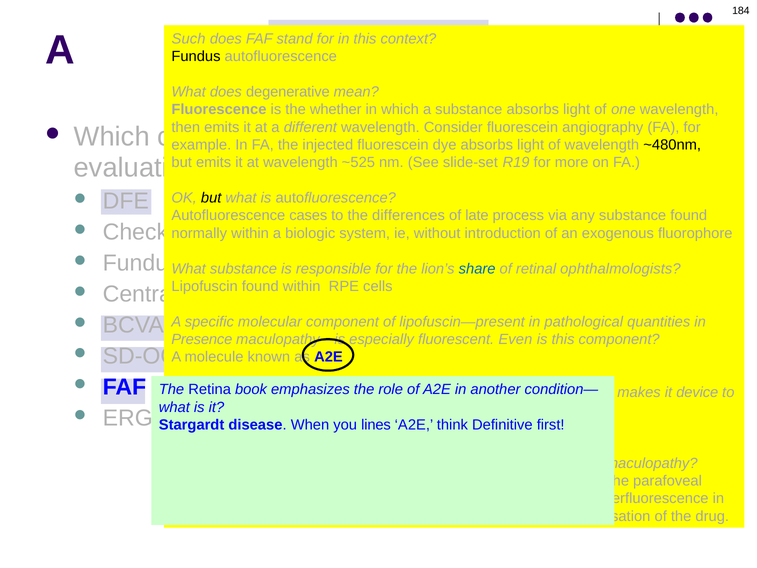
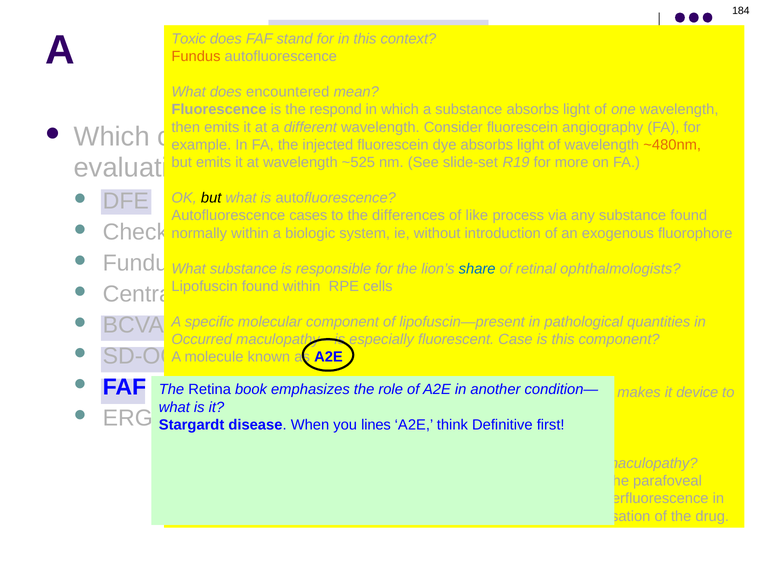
Such at (189, 39): Such -> Toxic
Fundus at (196, 56) colour: black -> orange
degenerative: degenerative -> encountered
whether: whether -> respond
~480nm colour: black -> orange
late: late -> like
Presence: Presence -> Occurred
Even: Even -> Case
